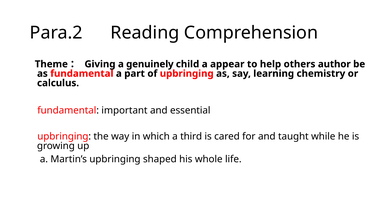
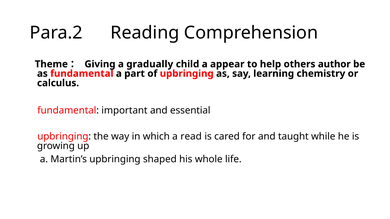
genuinely: genuinely -> gradually
third: third -> read
